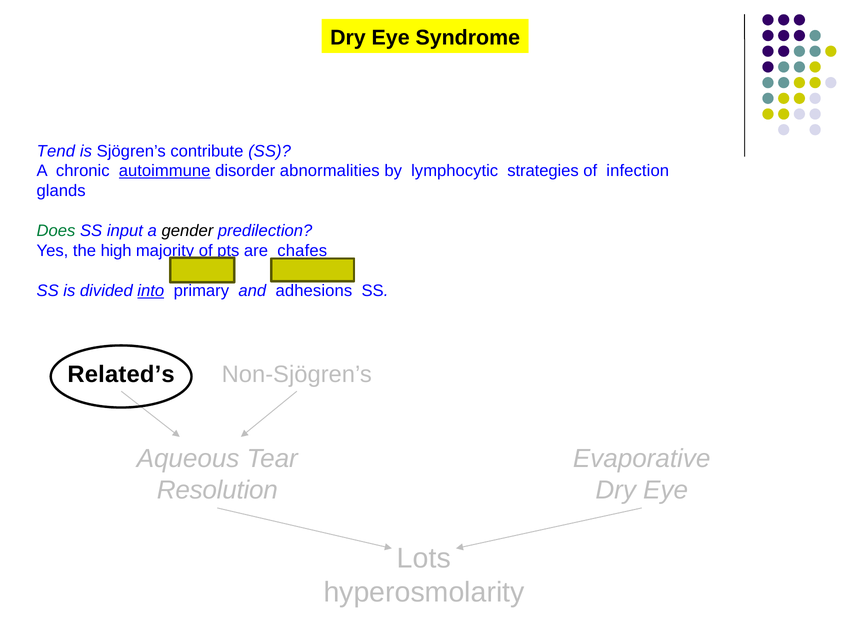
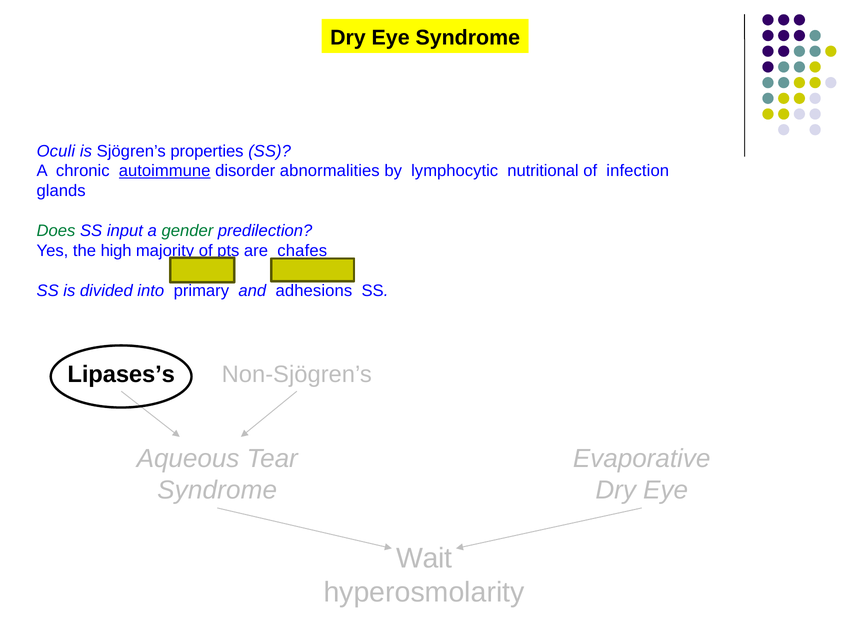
Tend: Tend -> Oculi
contribute: contribute -> properties
strategies: strategies -> nutritional
gender colour: black -> green
into underline: present -> none
Related’s: Related’s -> Lipases’s
Resolution at (217, 490): Resolution -> Syndrome
Lots: Lots -> Wait
